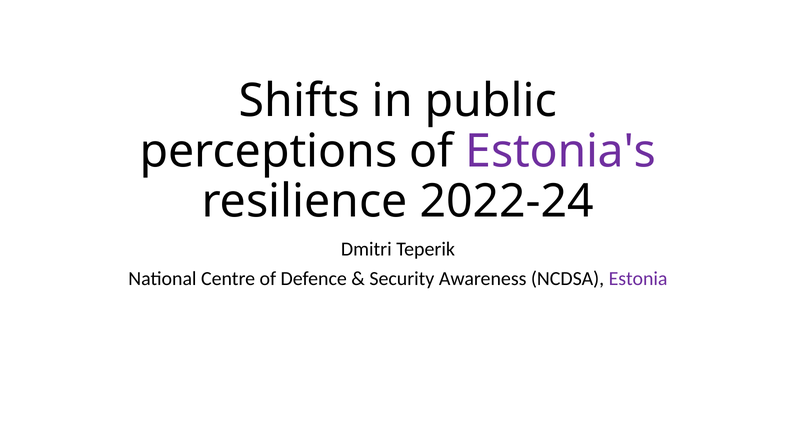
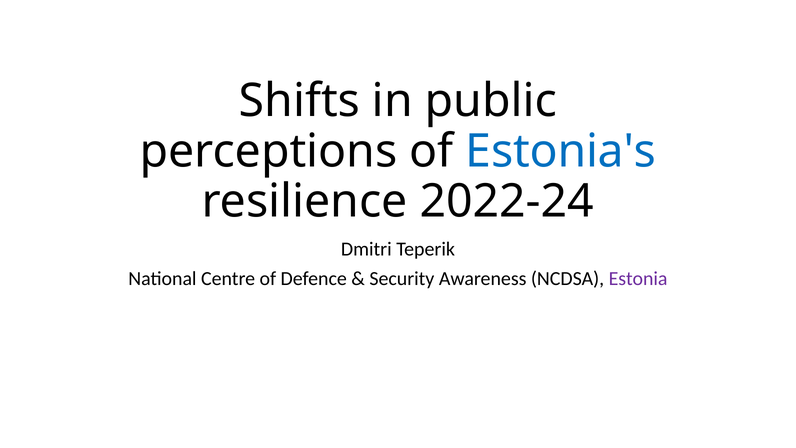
Estonia's colour: purple -> blue
